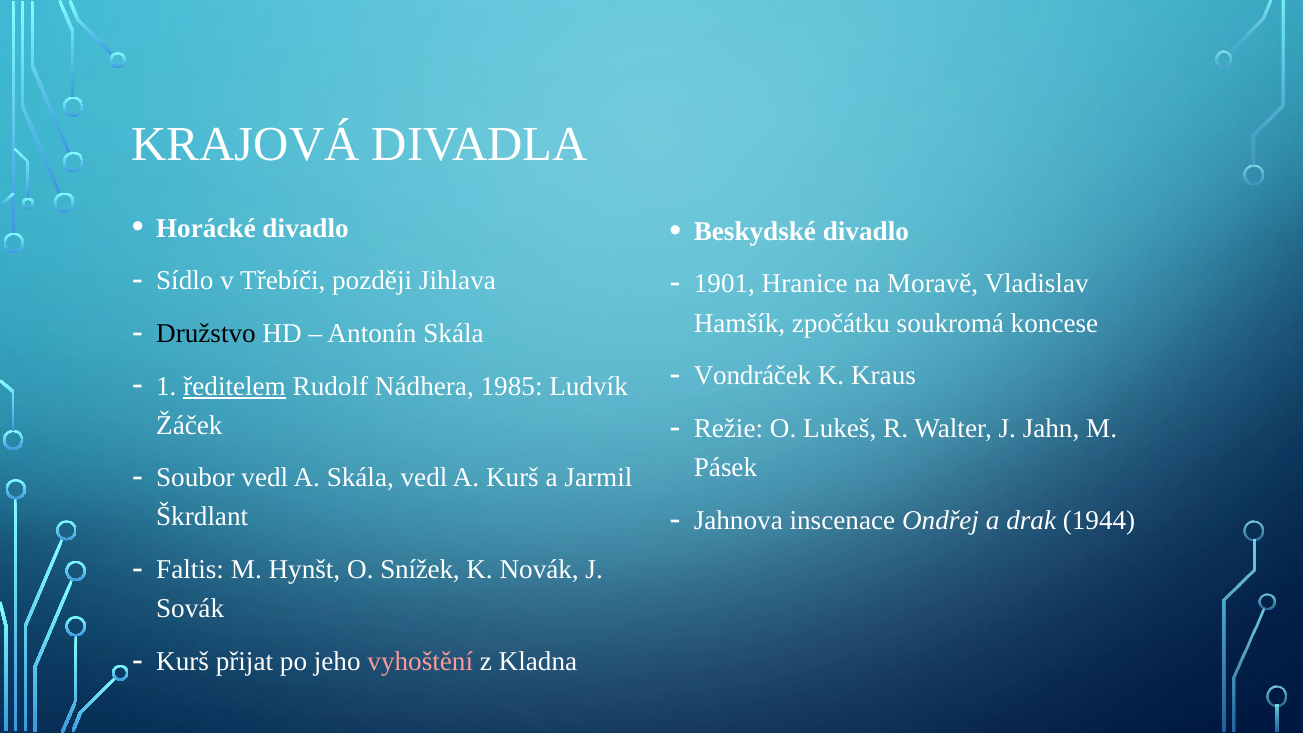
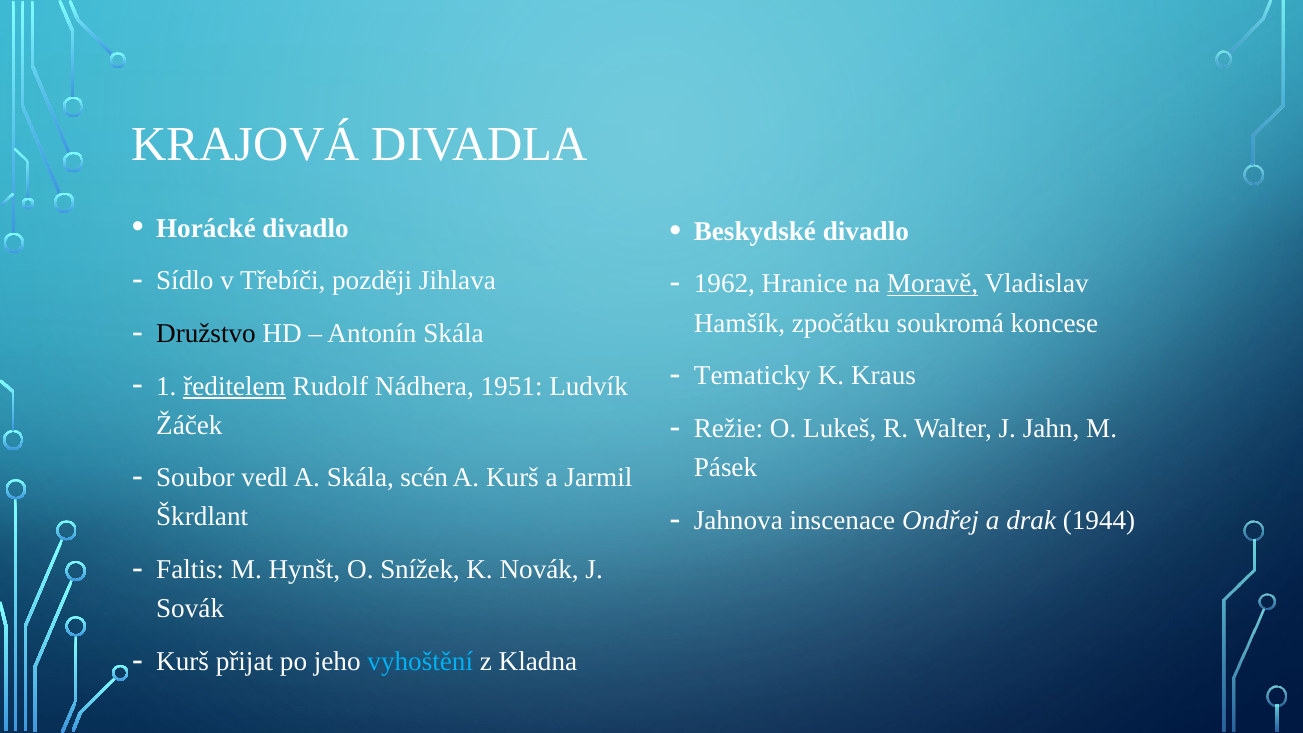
1901: 1901 -> 1962
Moravě underline: none -> present
Vondráček: Vondráček -> Tematicky
1985: 1985 -> 1951
Skála vedl: vedl -> scén
vyhoštění colour: pink -> light blue
